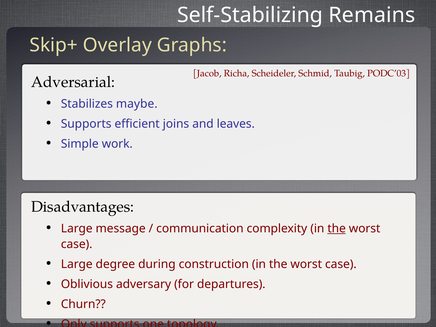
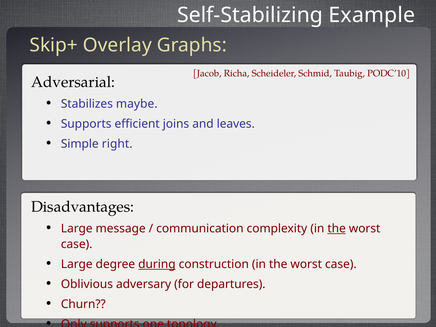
Remains: Remains -> Example
PODC’03: PODC’03 -> PODC’10
work: work -> right
during underline: none -> present
